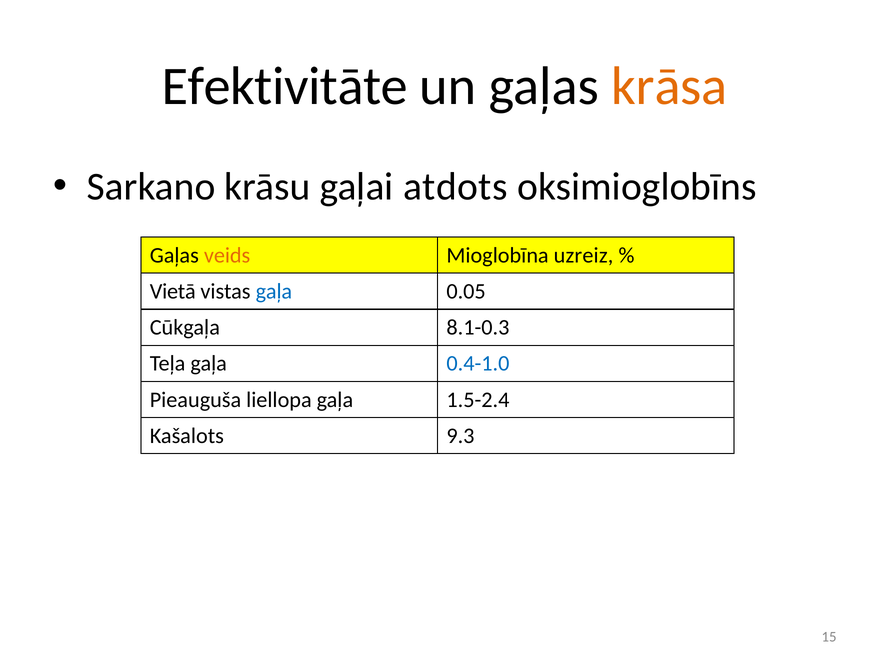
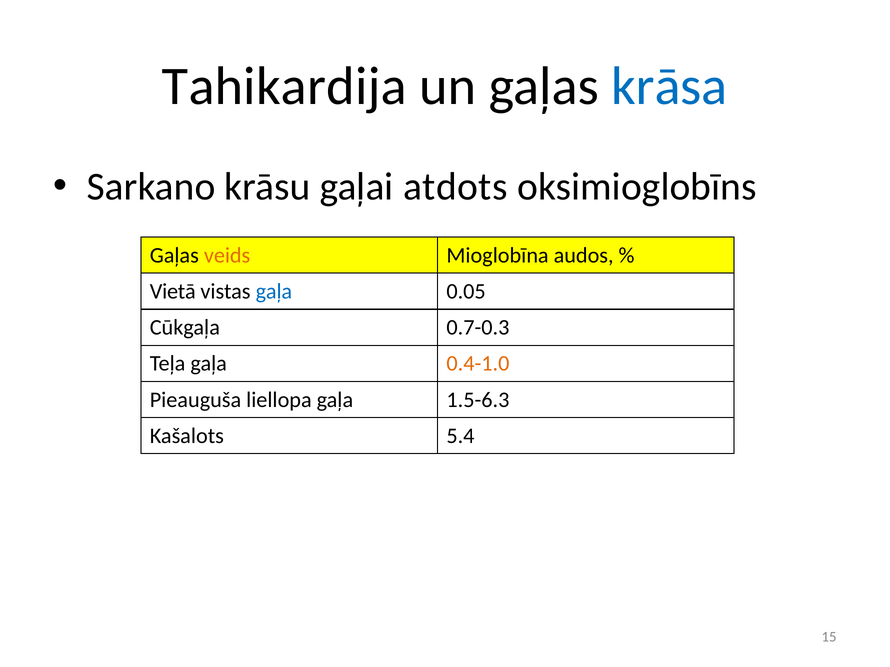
Efektivitāte: Efektivitāte -> Tahikardija
krāsa colour: orange -> blue
uzreiz: uzreiz -> audos
8.1-0.3: 8.1-0.3 -> 0.7-0.3
0.4-1.0 colour: blue -> orange
1.5-2.4: 1.5-2.4 -> 1.5-6.3
9.3: 9.3 -> 5.4
